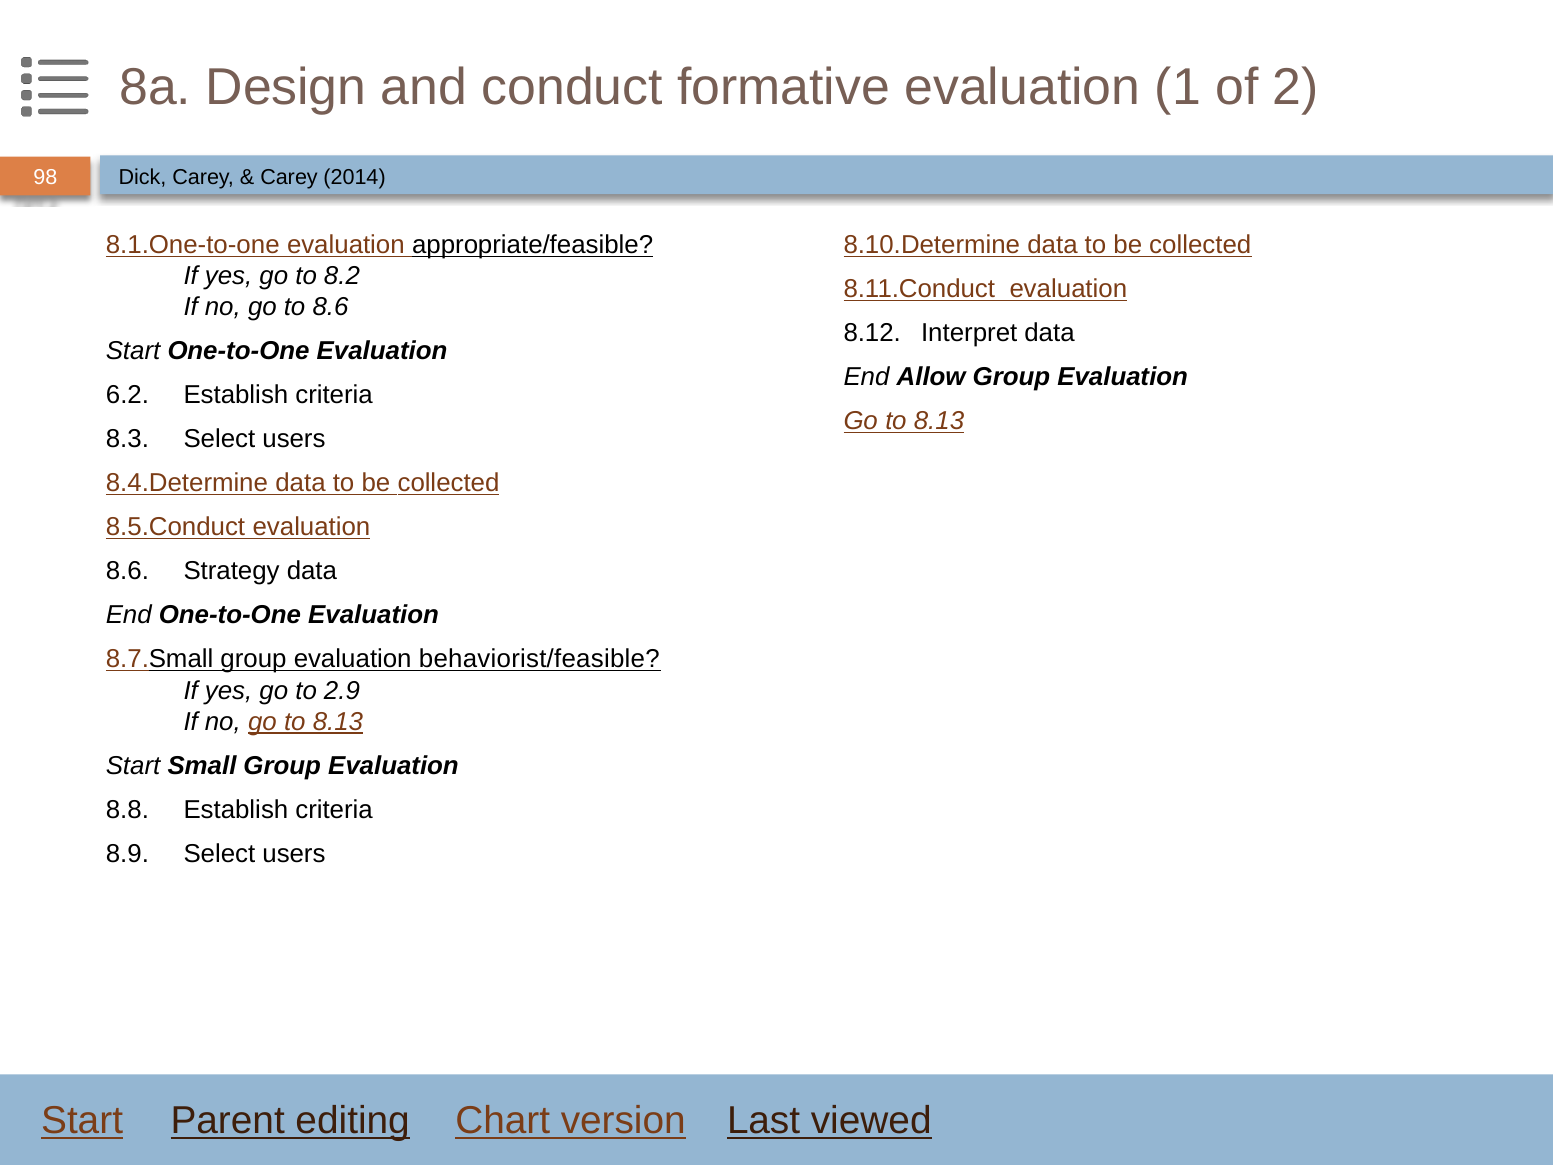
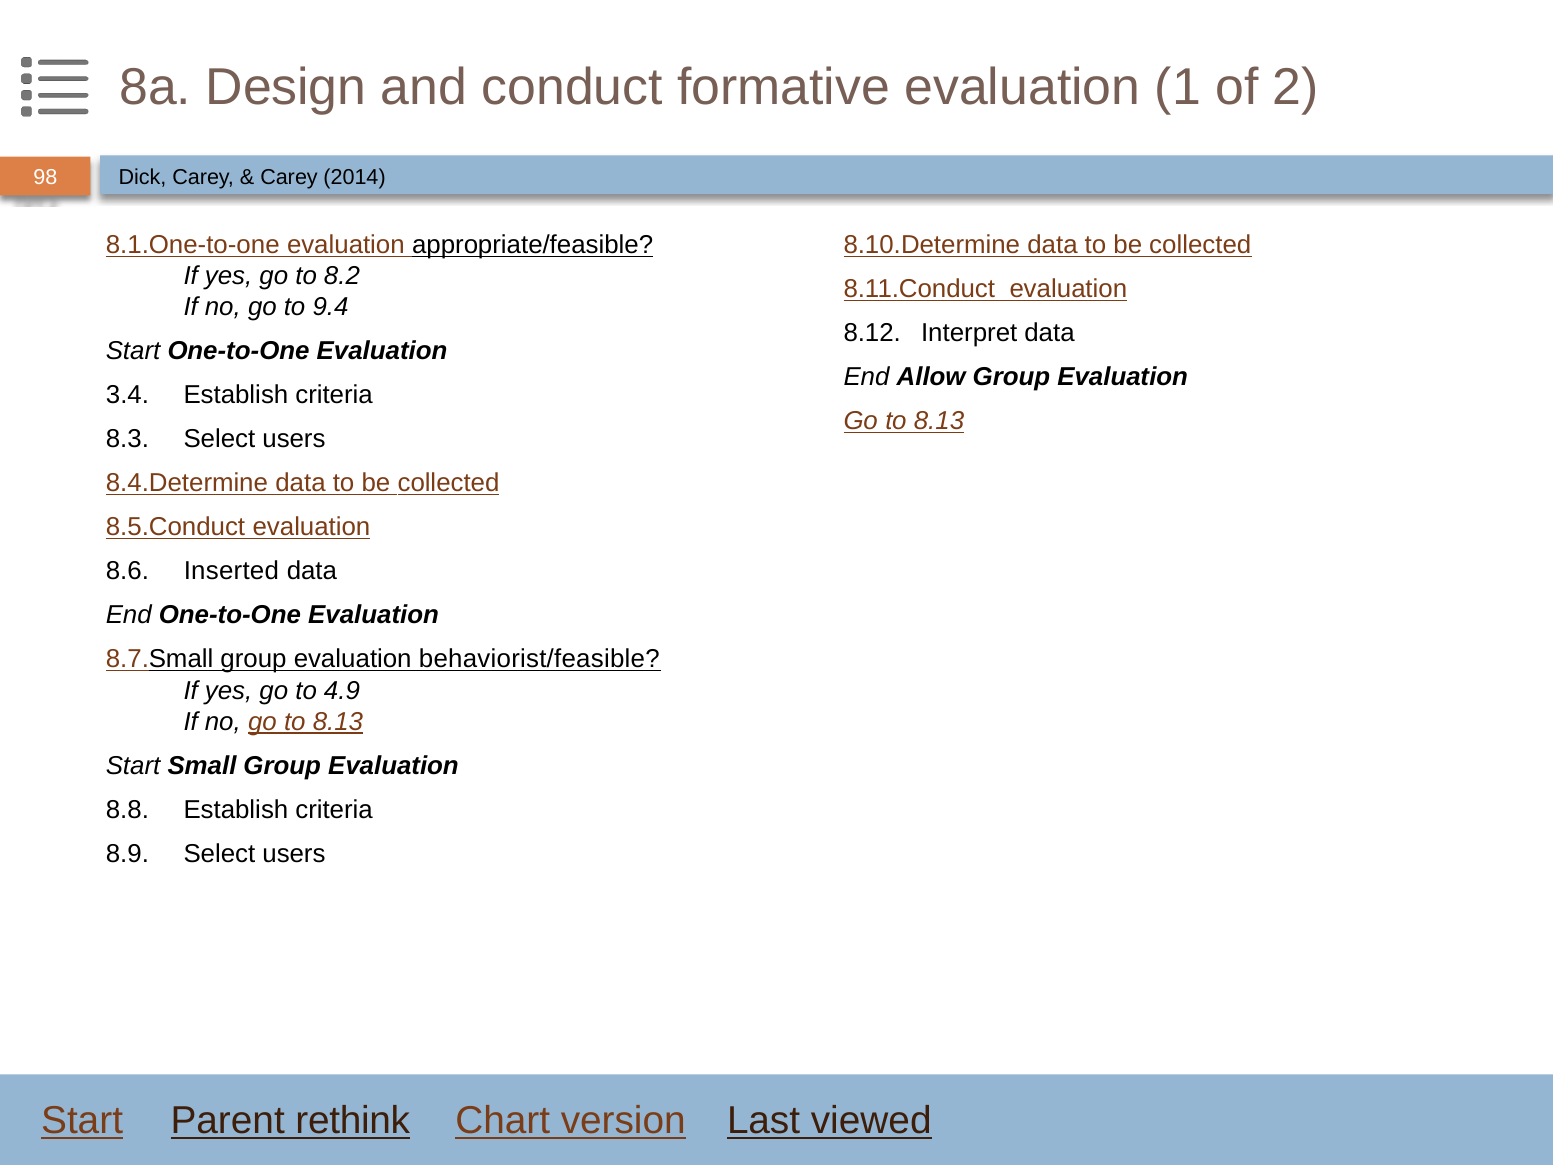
to 8.6: 8.6 -> 9.4
6.2: 6.2 -> 3.4
Strategy: Strategy -> Inserted
2.9: 2.9 -> 4.9
editing: editing -> rethink
